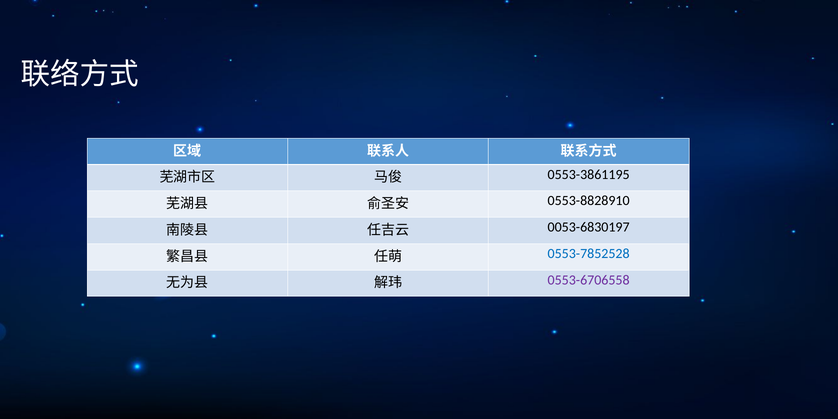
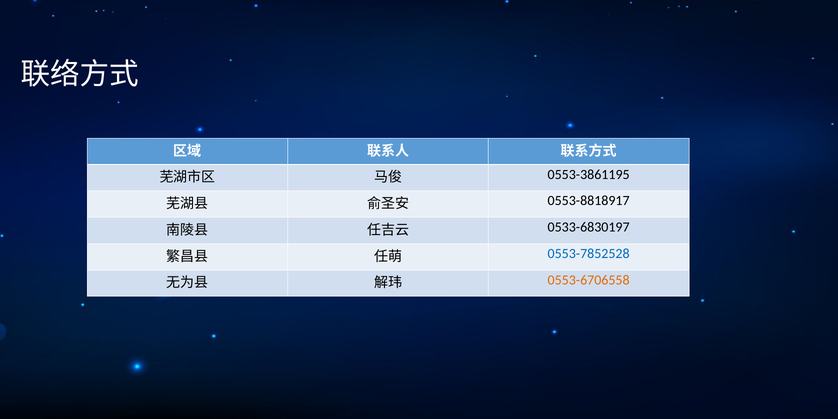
0553-8828910: 0553-8828910 -> 0553-8818917
0053-6830197: 0053-6830197 -> 0533-6830197
0553-6706558 colour: purple -> orange
